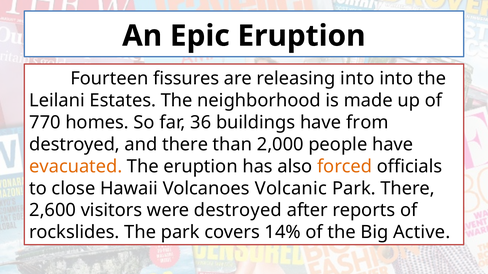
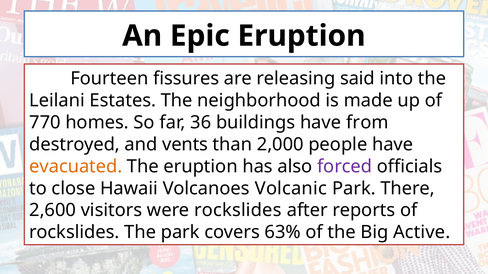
releasing into: into -> said
and there: there -> vents
forced colour: orange -> purple
were destroyed: destroyed -> rockslides
14%: 14% -> 63%
